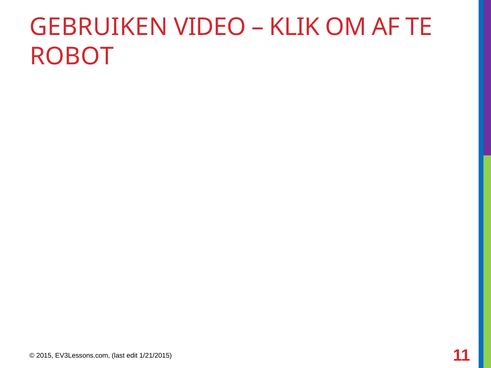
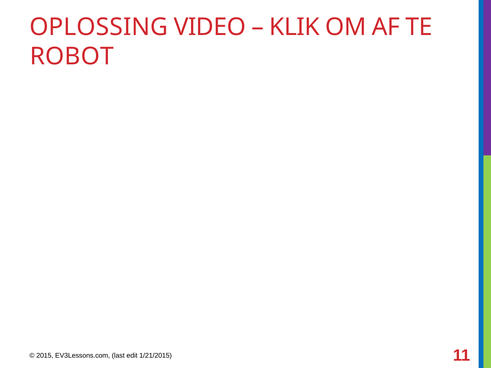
GEBRUIKEN: GEBRUIKEN -> OPLOSSING
